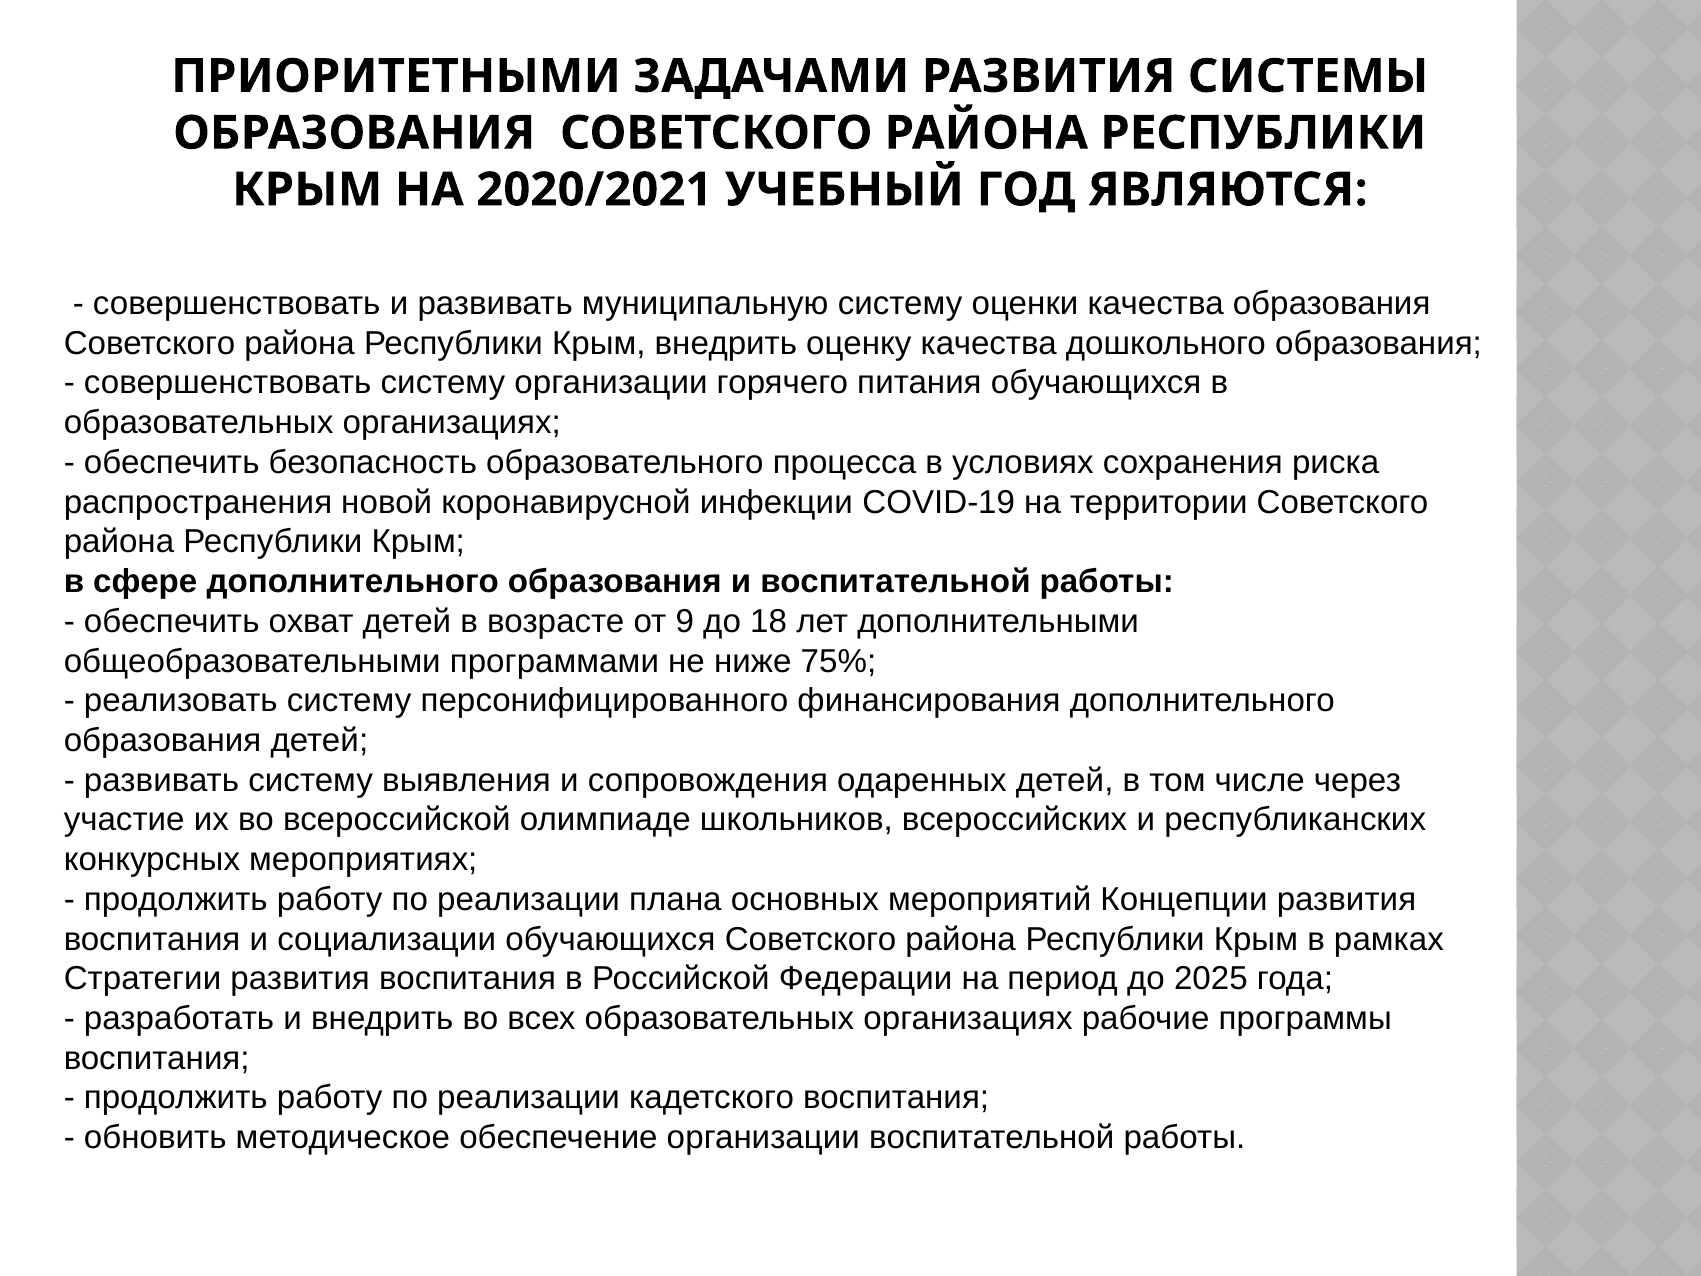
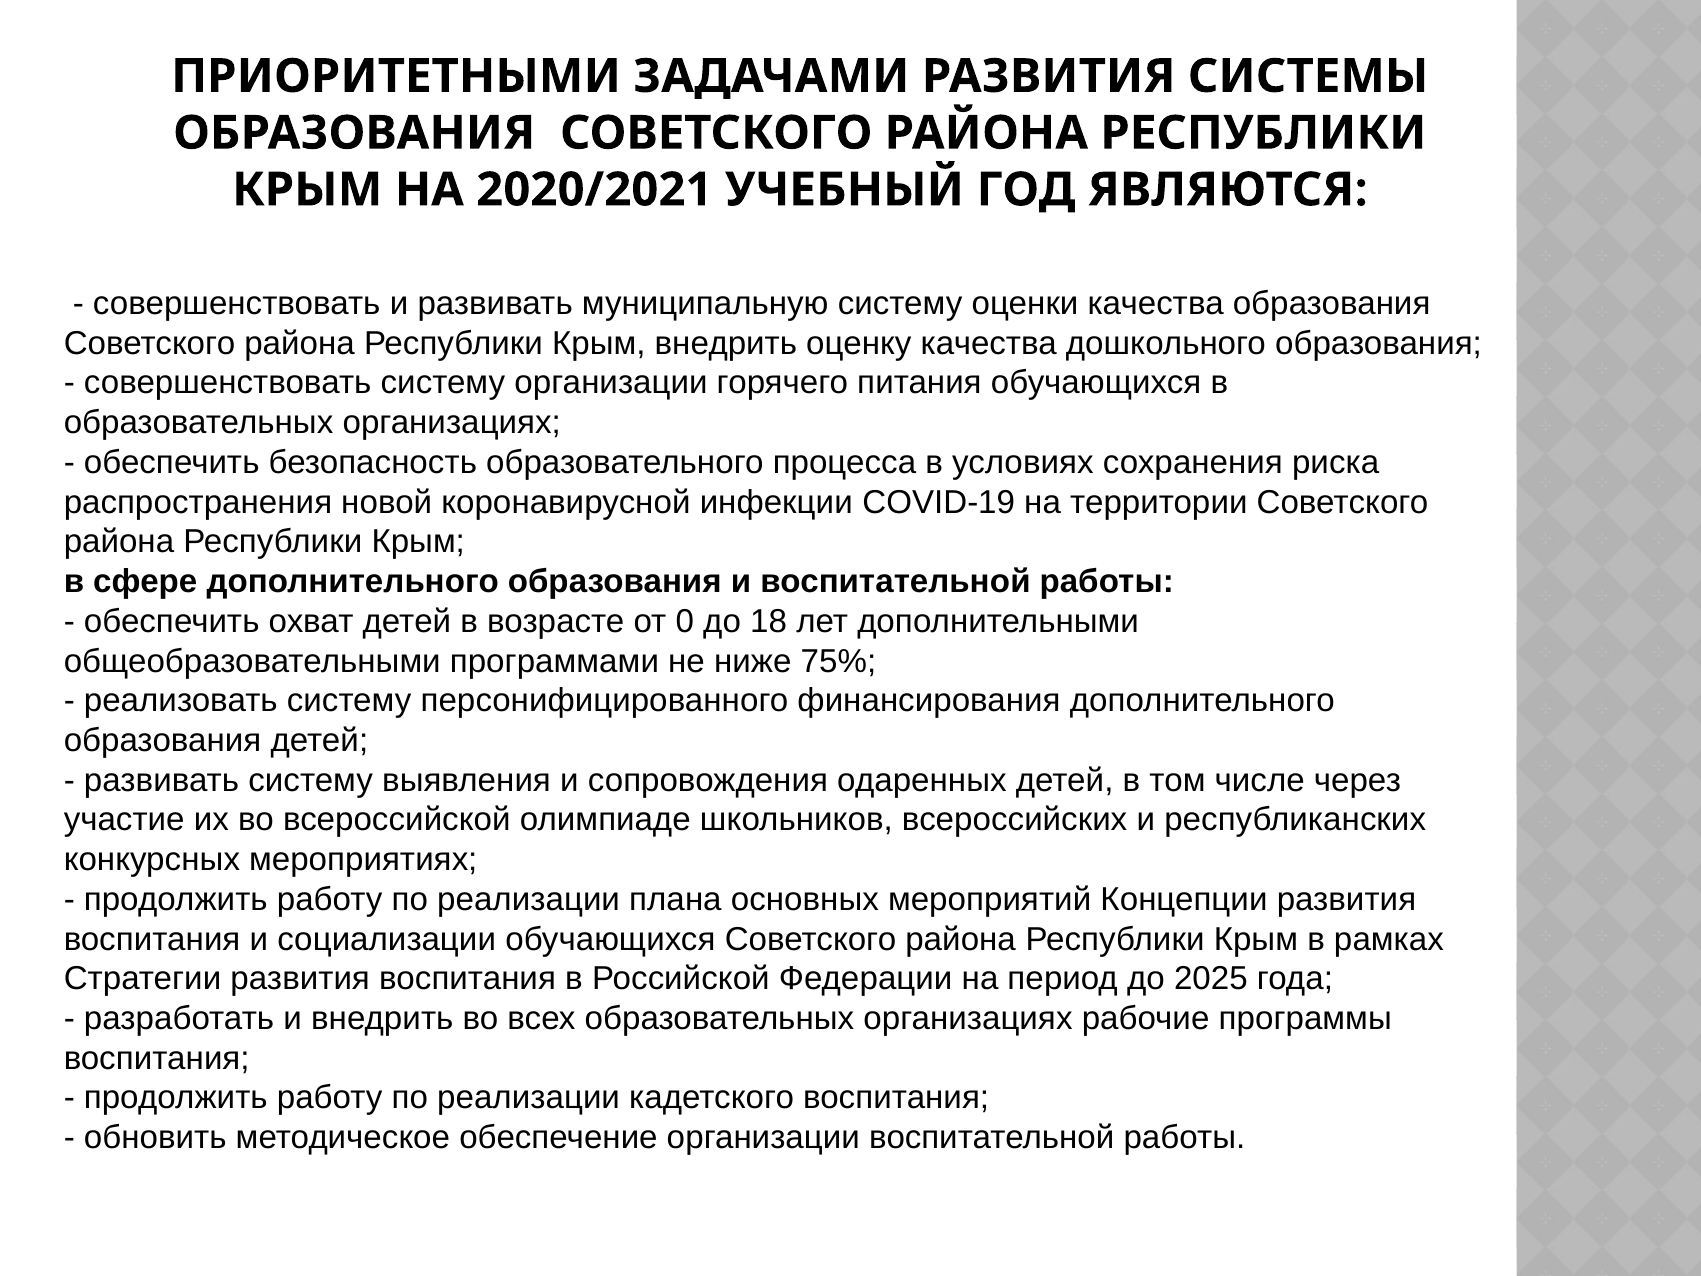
9: 9 -> 0
